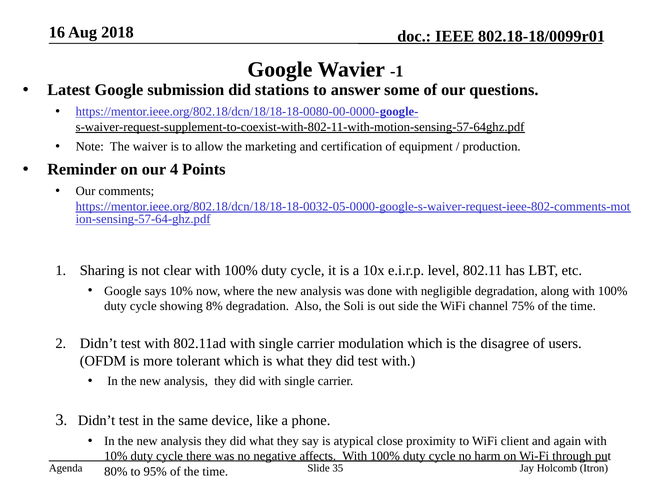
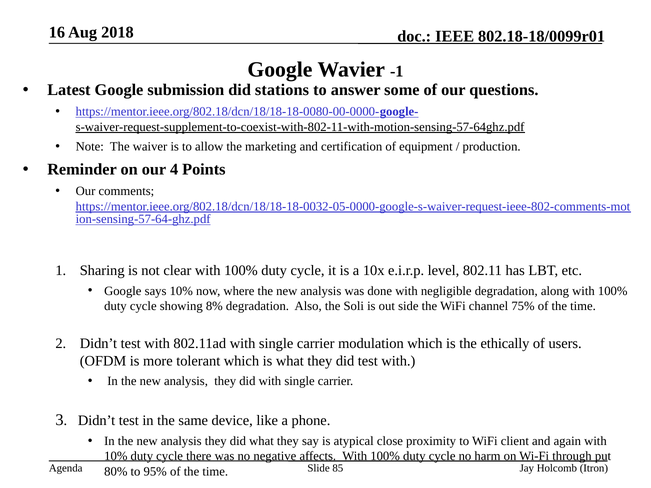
disagree: disagree -> ethically
35: 35 -> 85
